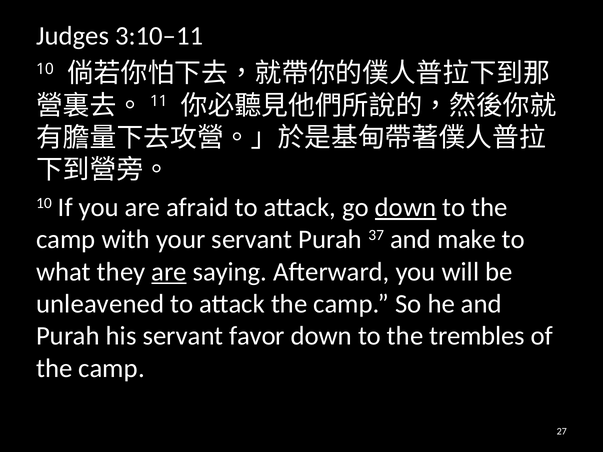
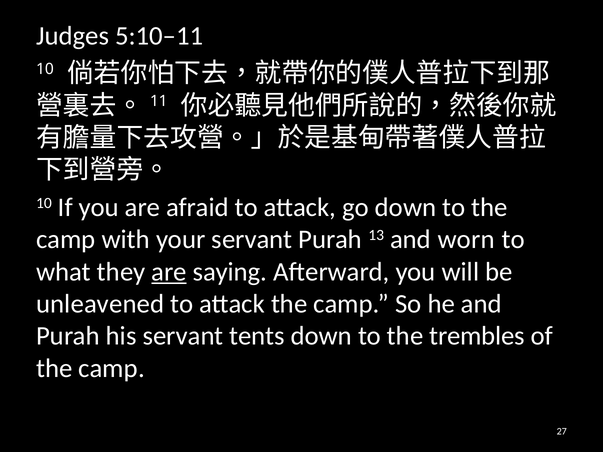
3:10–11: 3:10–11 -> 5:10–11
down at (406, 208) underline: present -> none
37: 37 -> 13
make: make -> worn
favor: favor -> tents
